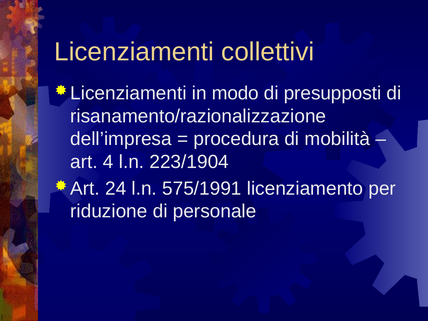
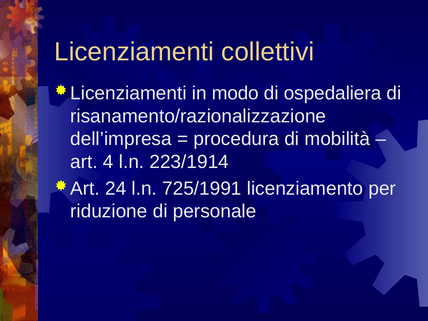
presupposti: presupposti -> ospedaliera
223/1904: 223/1904 -> 223/1914
575/1991: 575/1991 -> 725/1991
